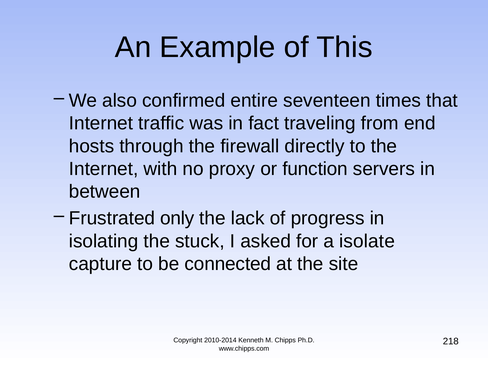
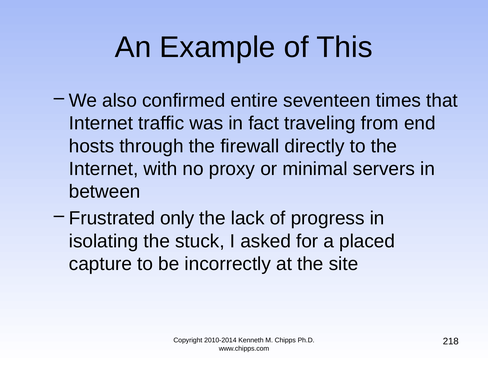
function: function -> minimal
isolate: isolate -> placed
connected: connected -> incorrectly
